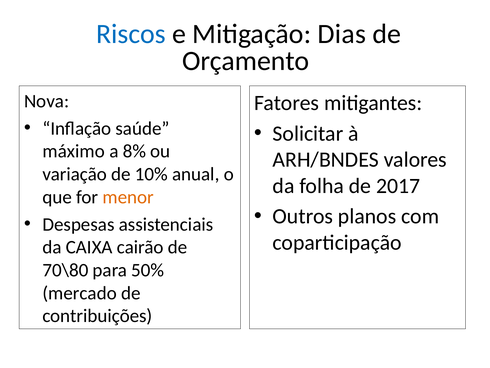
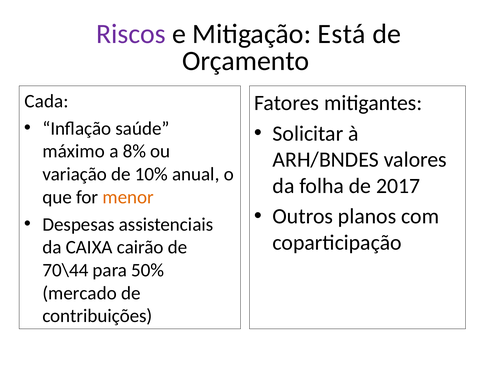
Riscos colour: blue -> purple
Dias: Dias -> Está
Nova: Nova -> Cada
70\80: 70\80 -> 70\44
